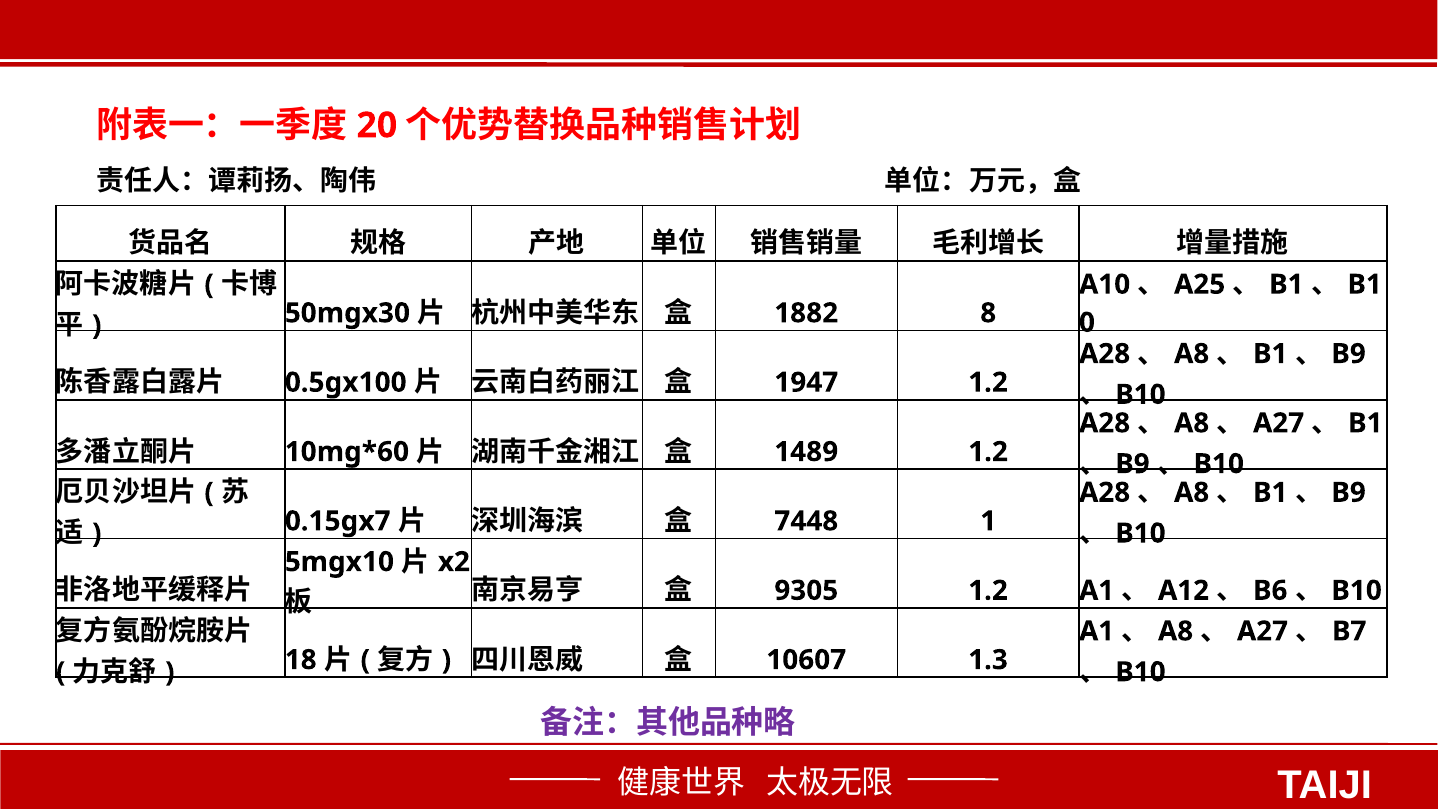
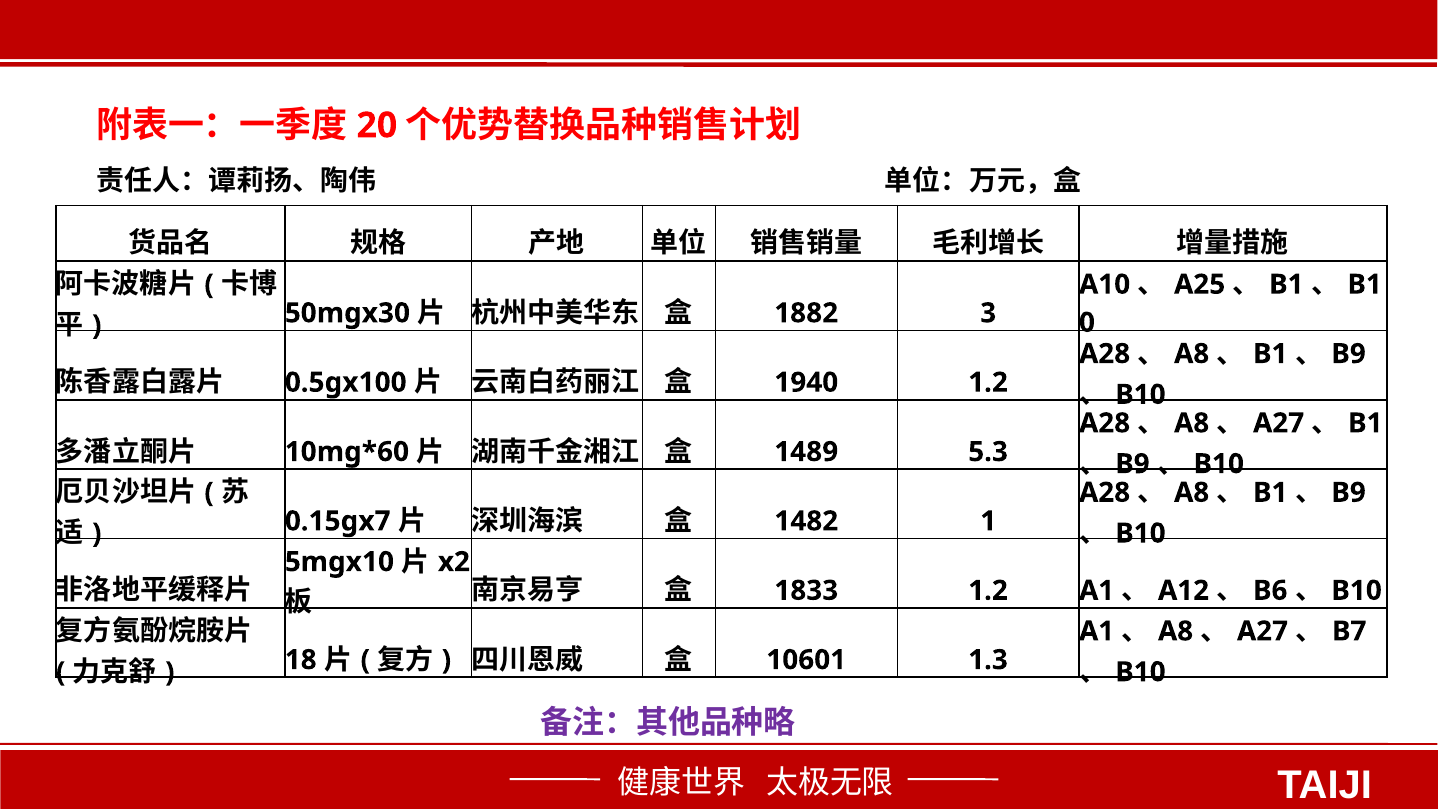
8: 8 -> 3
1947: 1947 -> 1940
1489 1.2: 1.2 -> 5.3
7448: 7448 -> 1482
9305: 9305 -> 1833
10607: 10607 -> 10601
